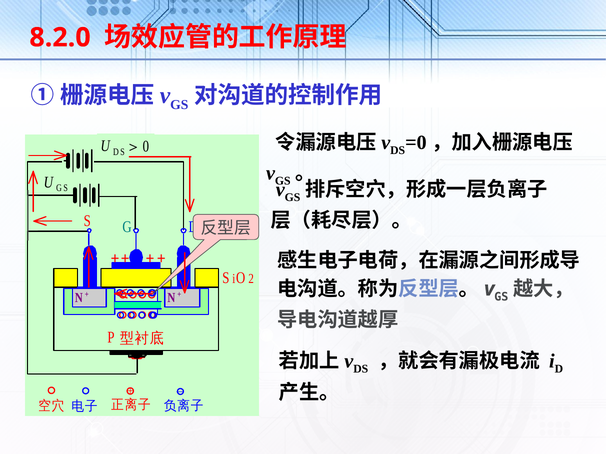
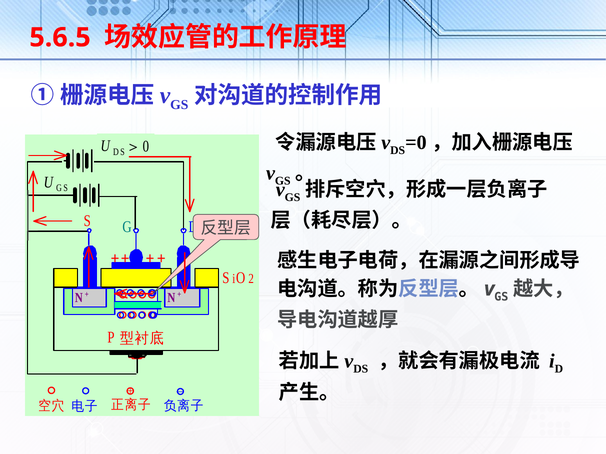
8.2.0: 8.2.0 -> 5.6.5
